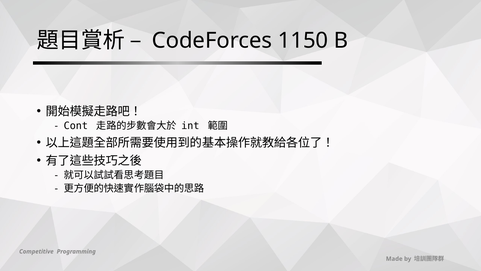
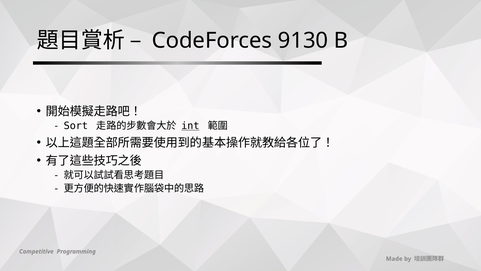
1150: 1150 -> 9130
Cont: Cont -> Sort
int underline: none -> present
